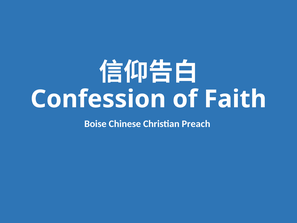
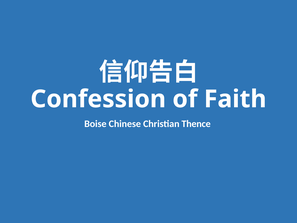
Preach: Preach -> Thence
